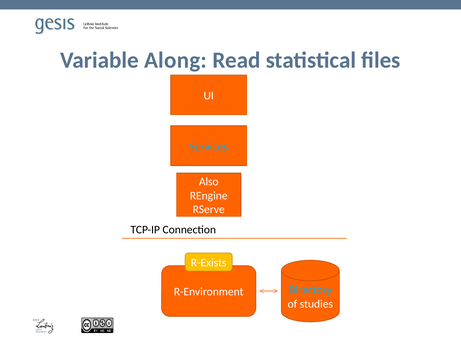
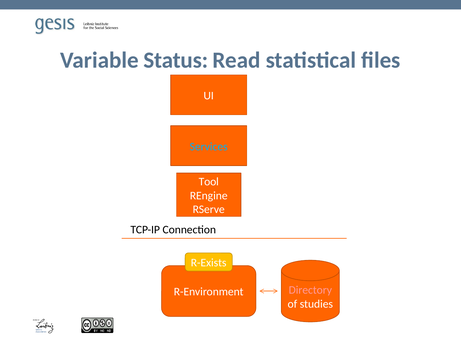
Along: Along -> Status
Also: Also -> Tool
Directory colour: light blue -> pink
